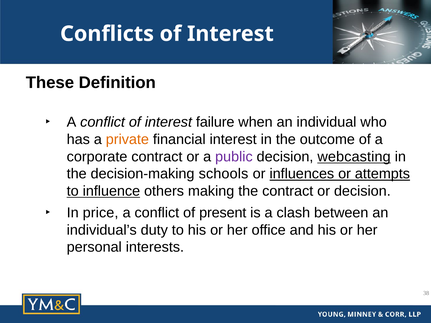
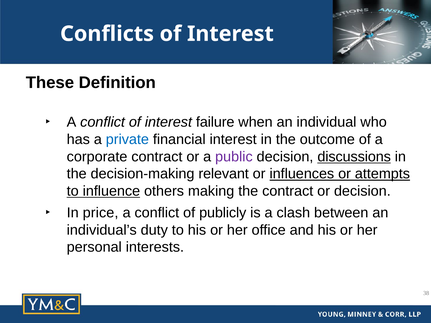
private colour: orange -> blue
webcasting: webcasting -> discussions
schools: schools -> relevant
present: present -> publicly
